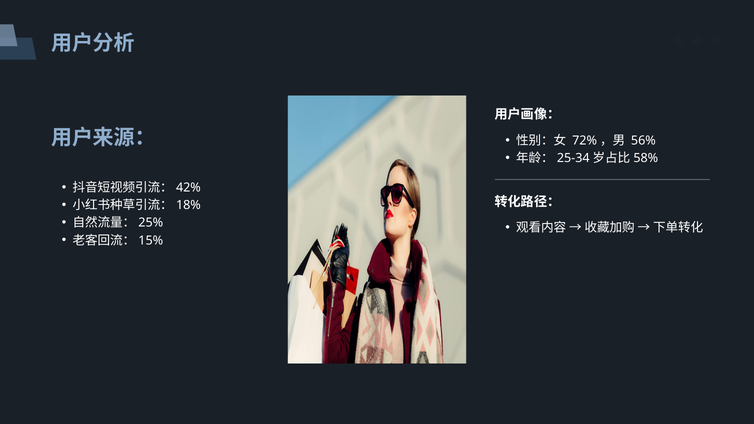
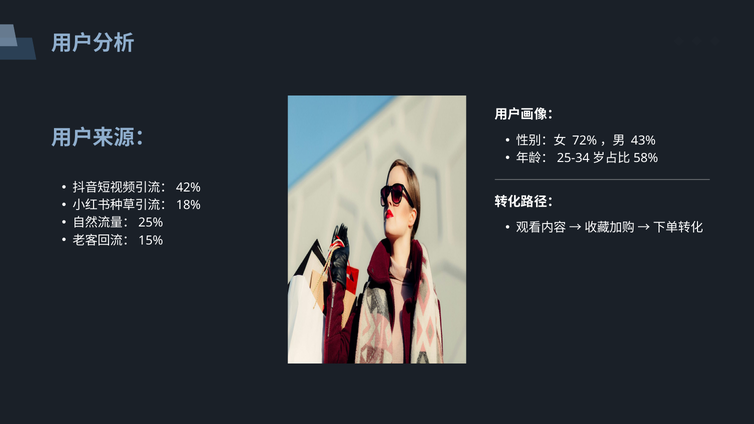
56%: 56% -> 43%
